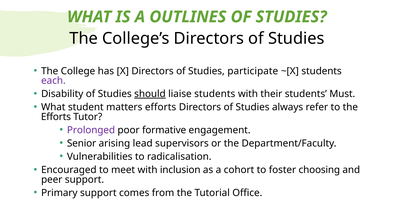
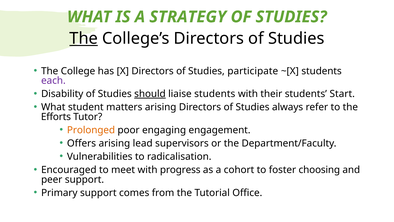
OUTLINES: OUTLINES -> STRATEGY
The at (84, 38) underline: none -> present
Must: Must -> Start
matters efforts: efforts -> arising
Prolonged colour: purple -> orange
formative: formative -> engaging
Senior: Senior -> Offers
inclusion: inclusion -> progress
